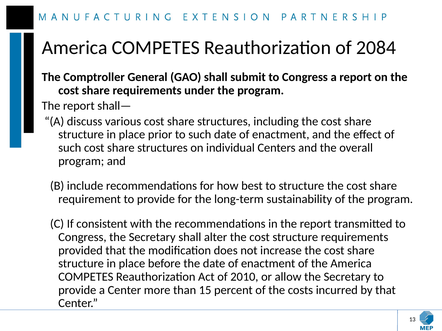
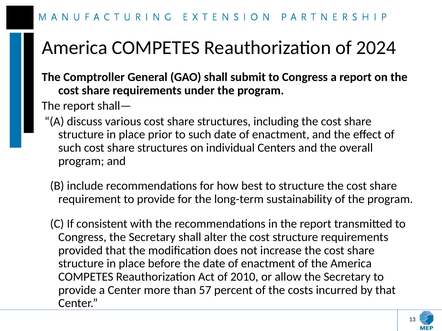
2084: 2084 -> 2024
15: 15 -> 57
